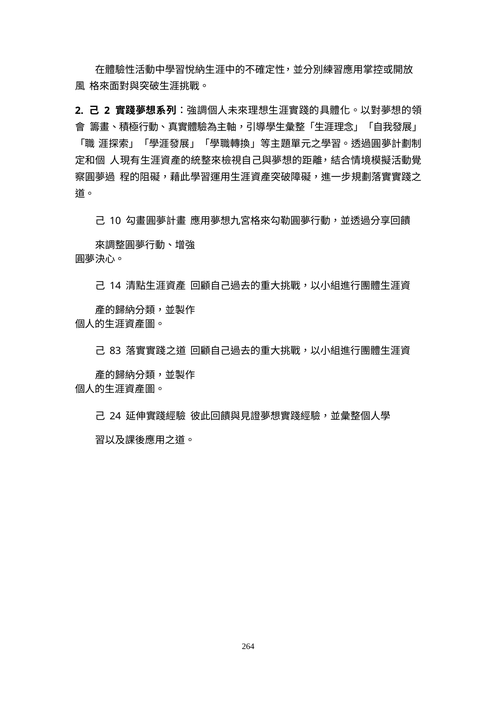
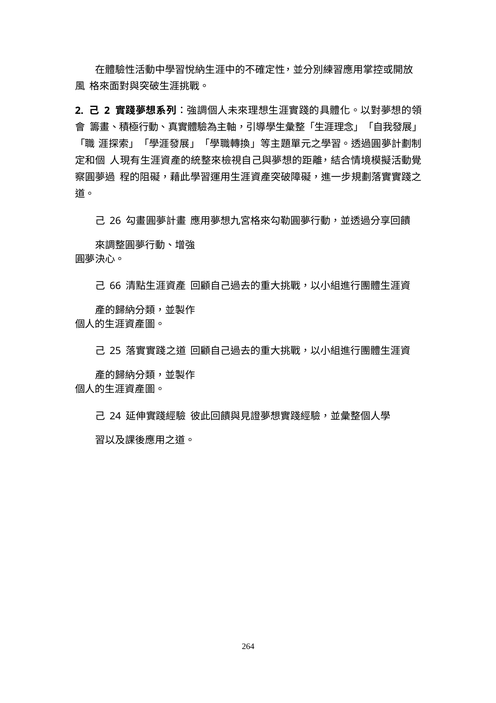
10: 10 -> 26
14: 14 -> 66
83: 83 -> 25
